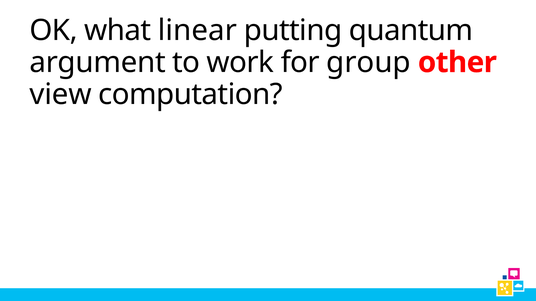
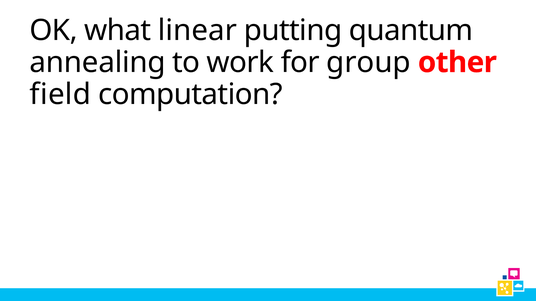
argument: argument -> annealing
view: view -> field
